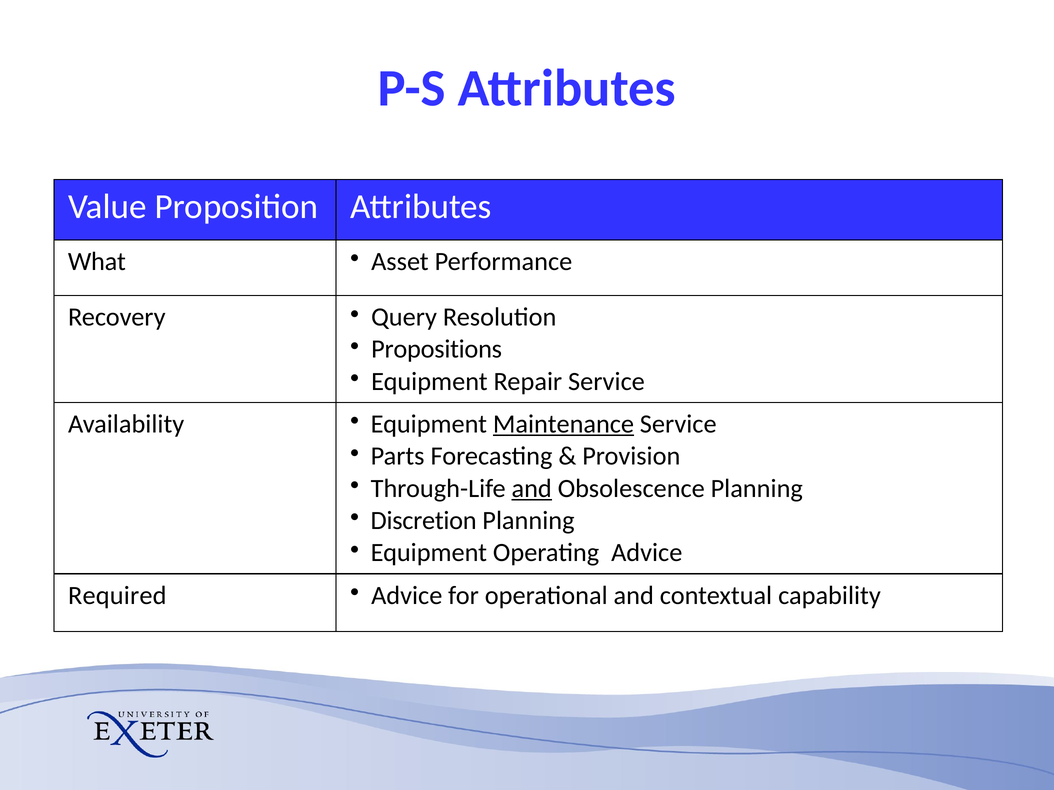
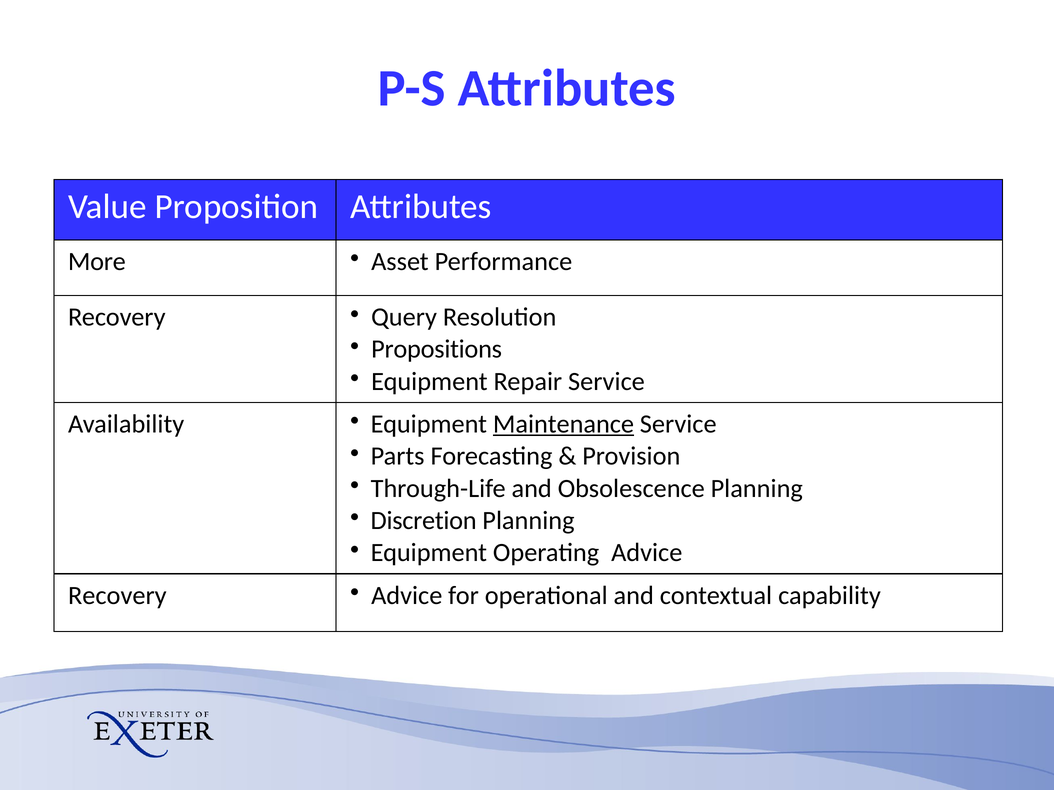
What: What -> More
and at (532, 489) underline: present -> none
Required at (117, 596): Required -> Recovery
